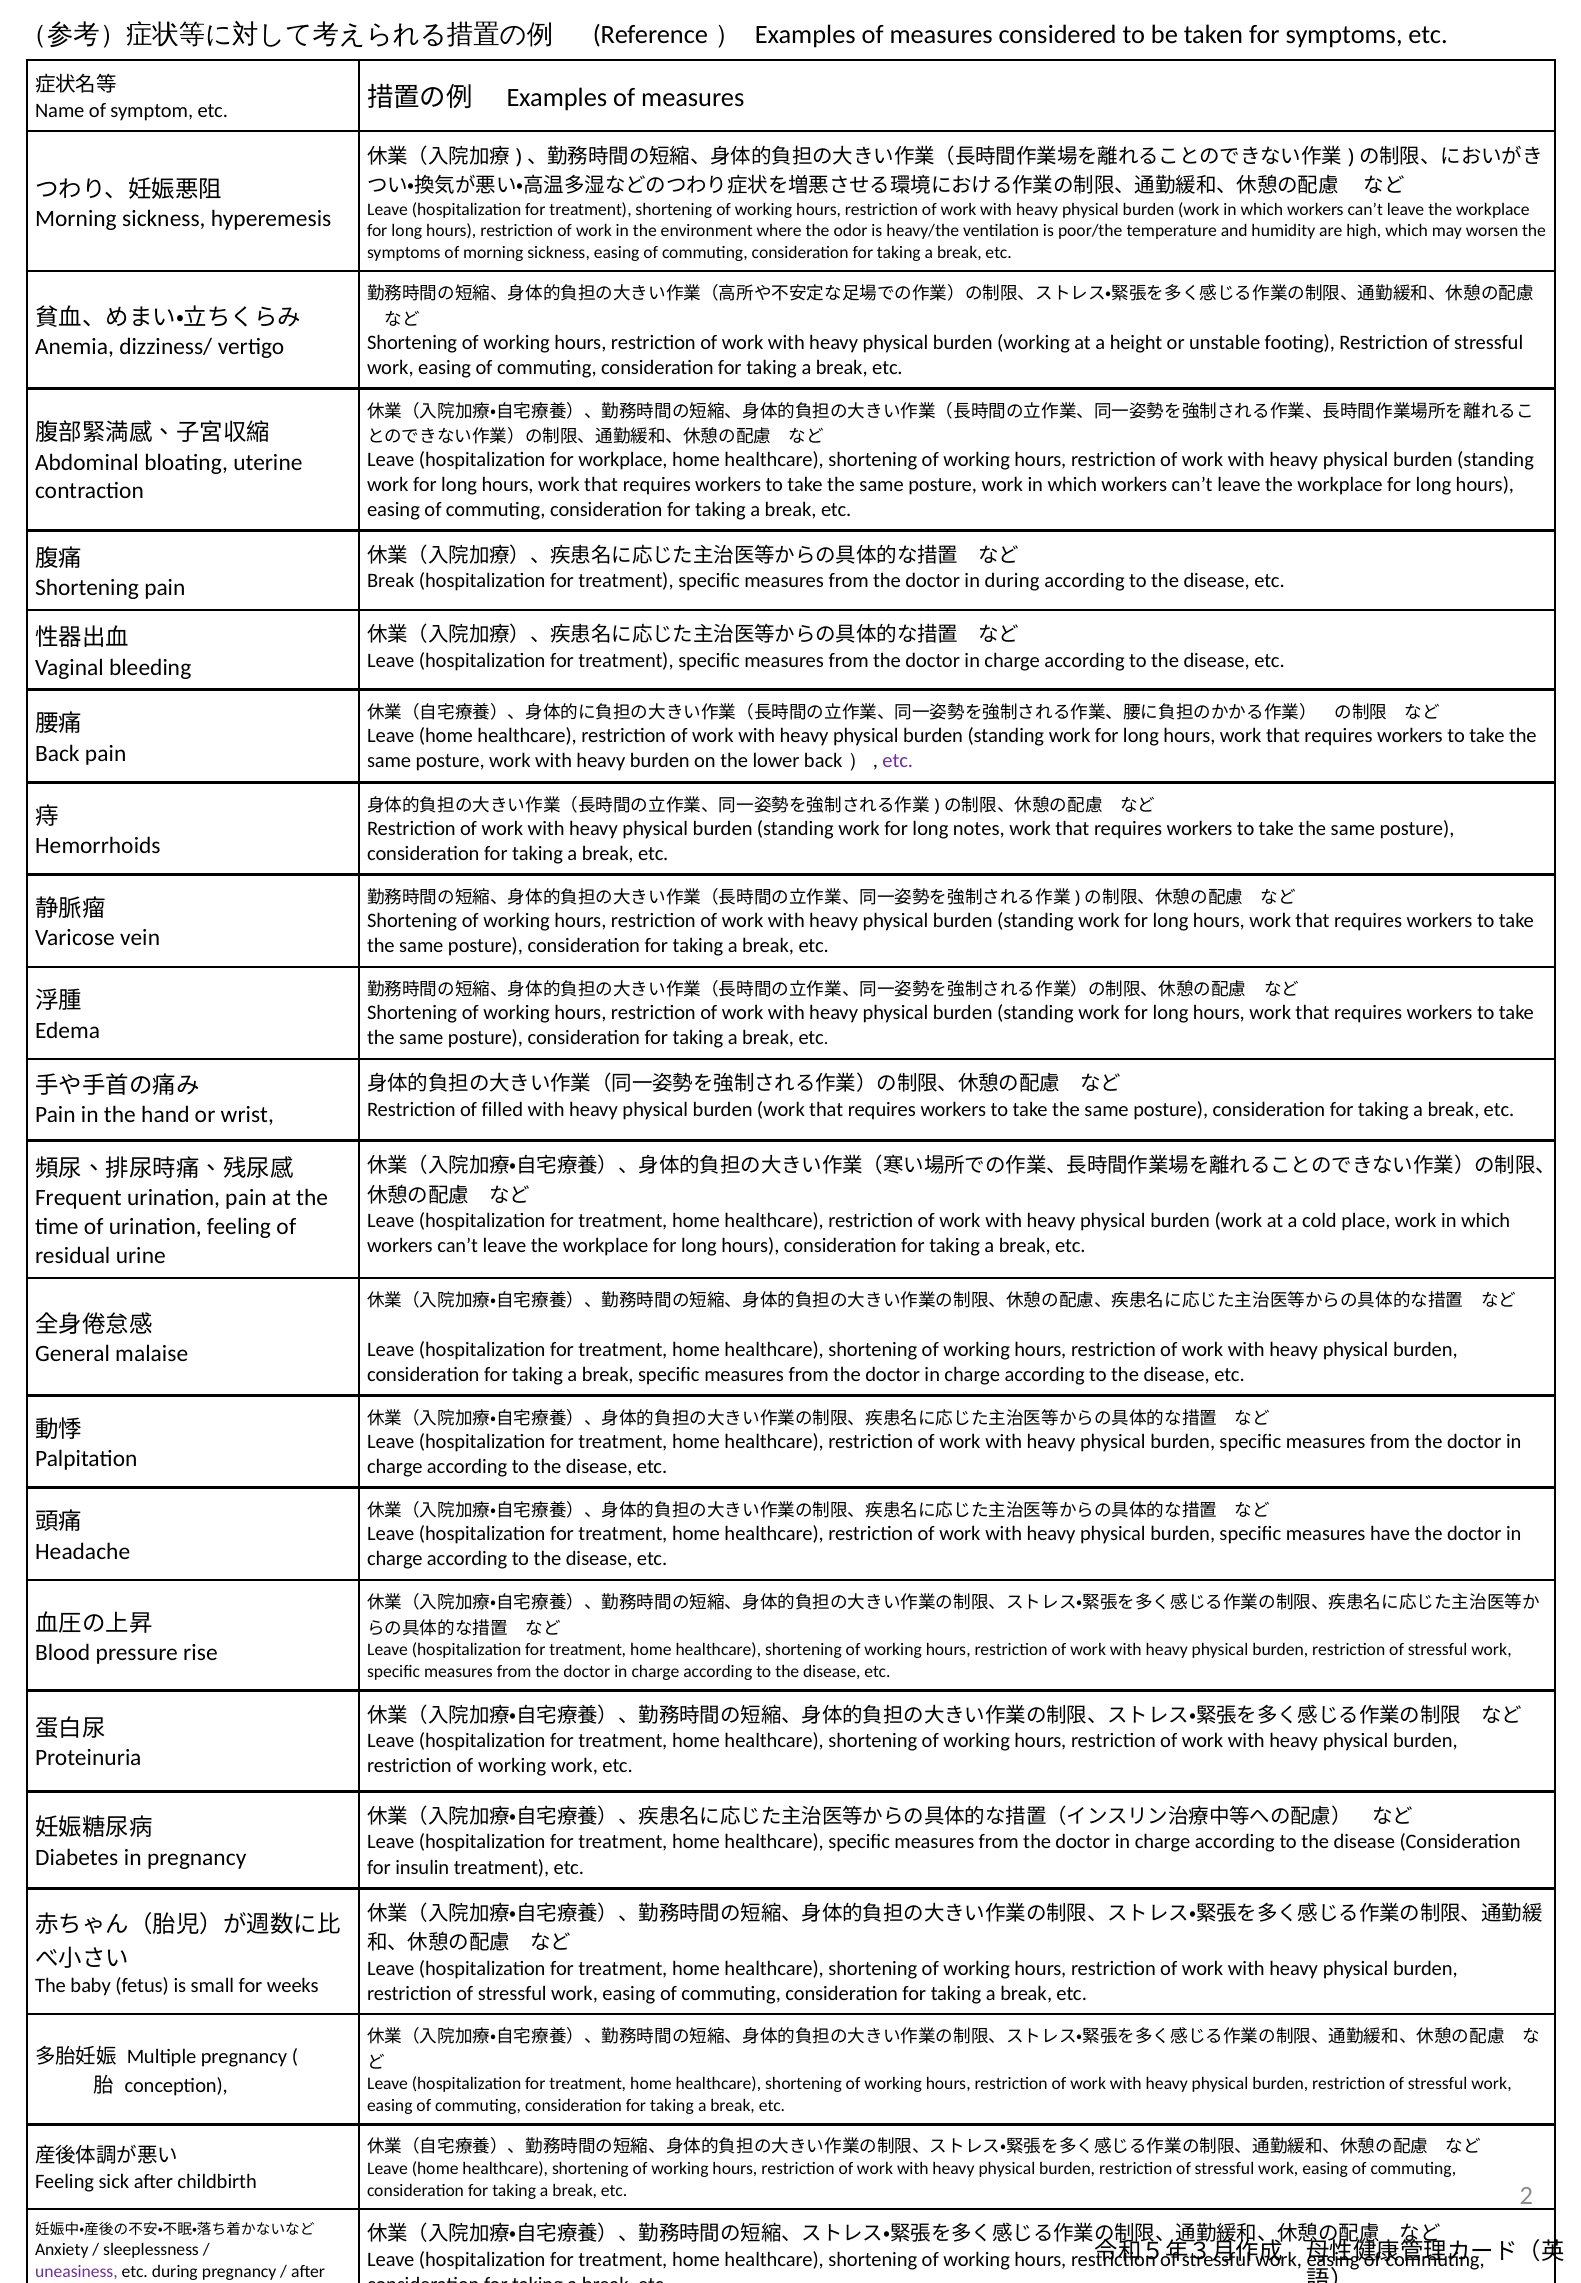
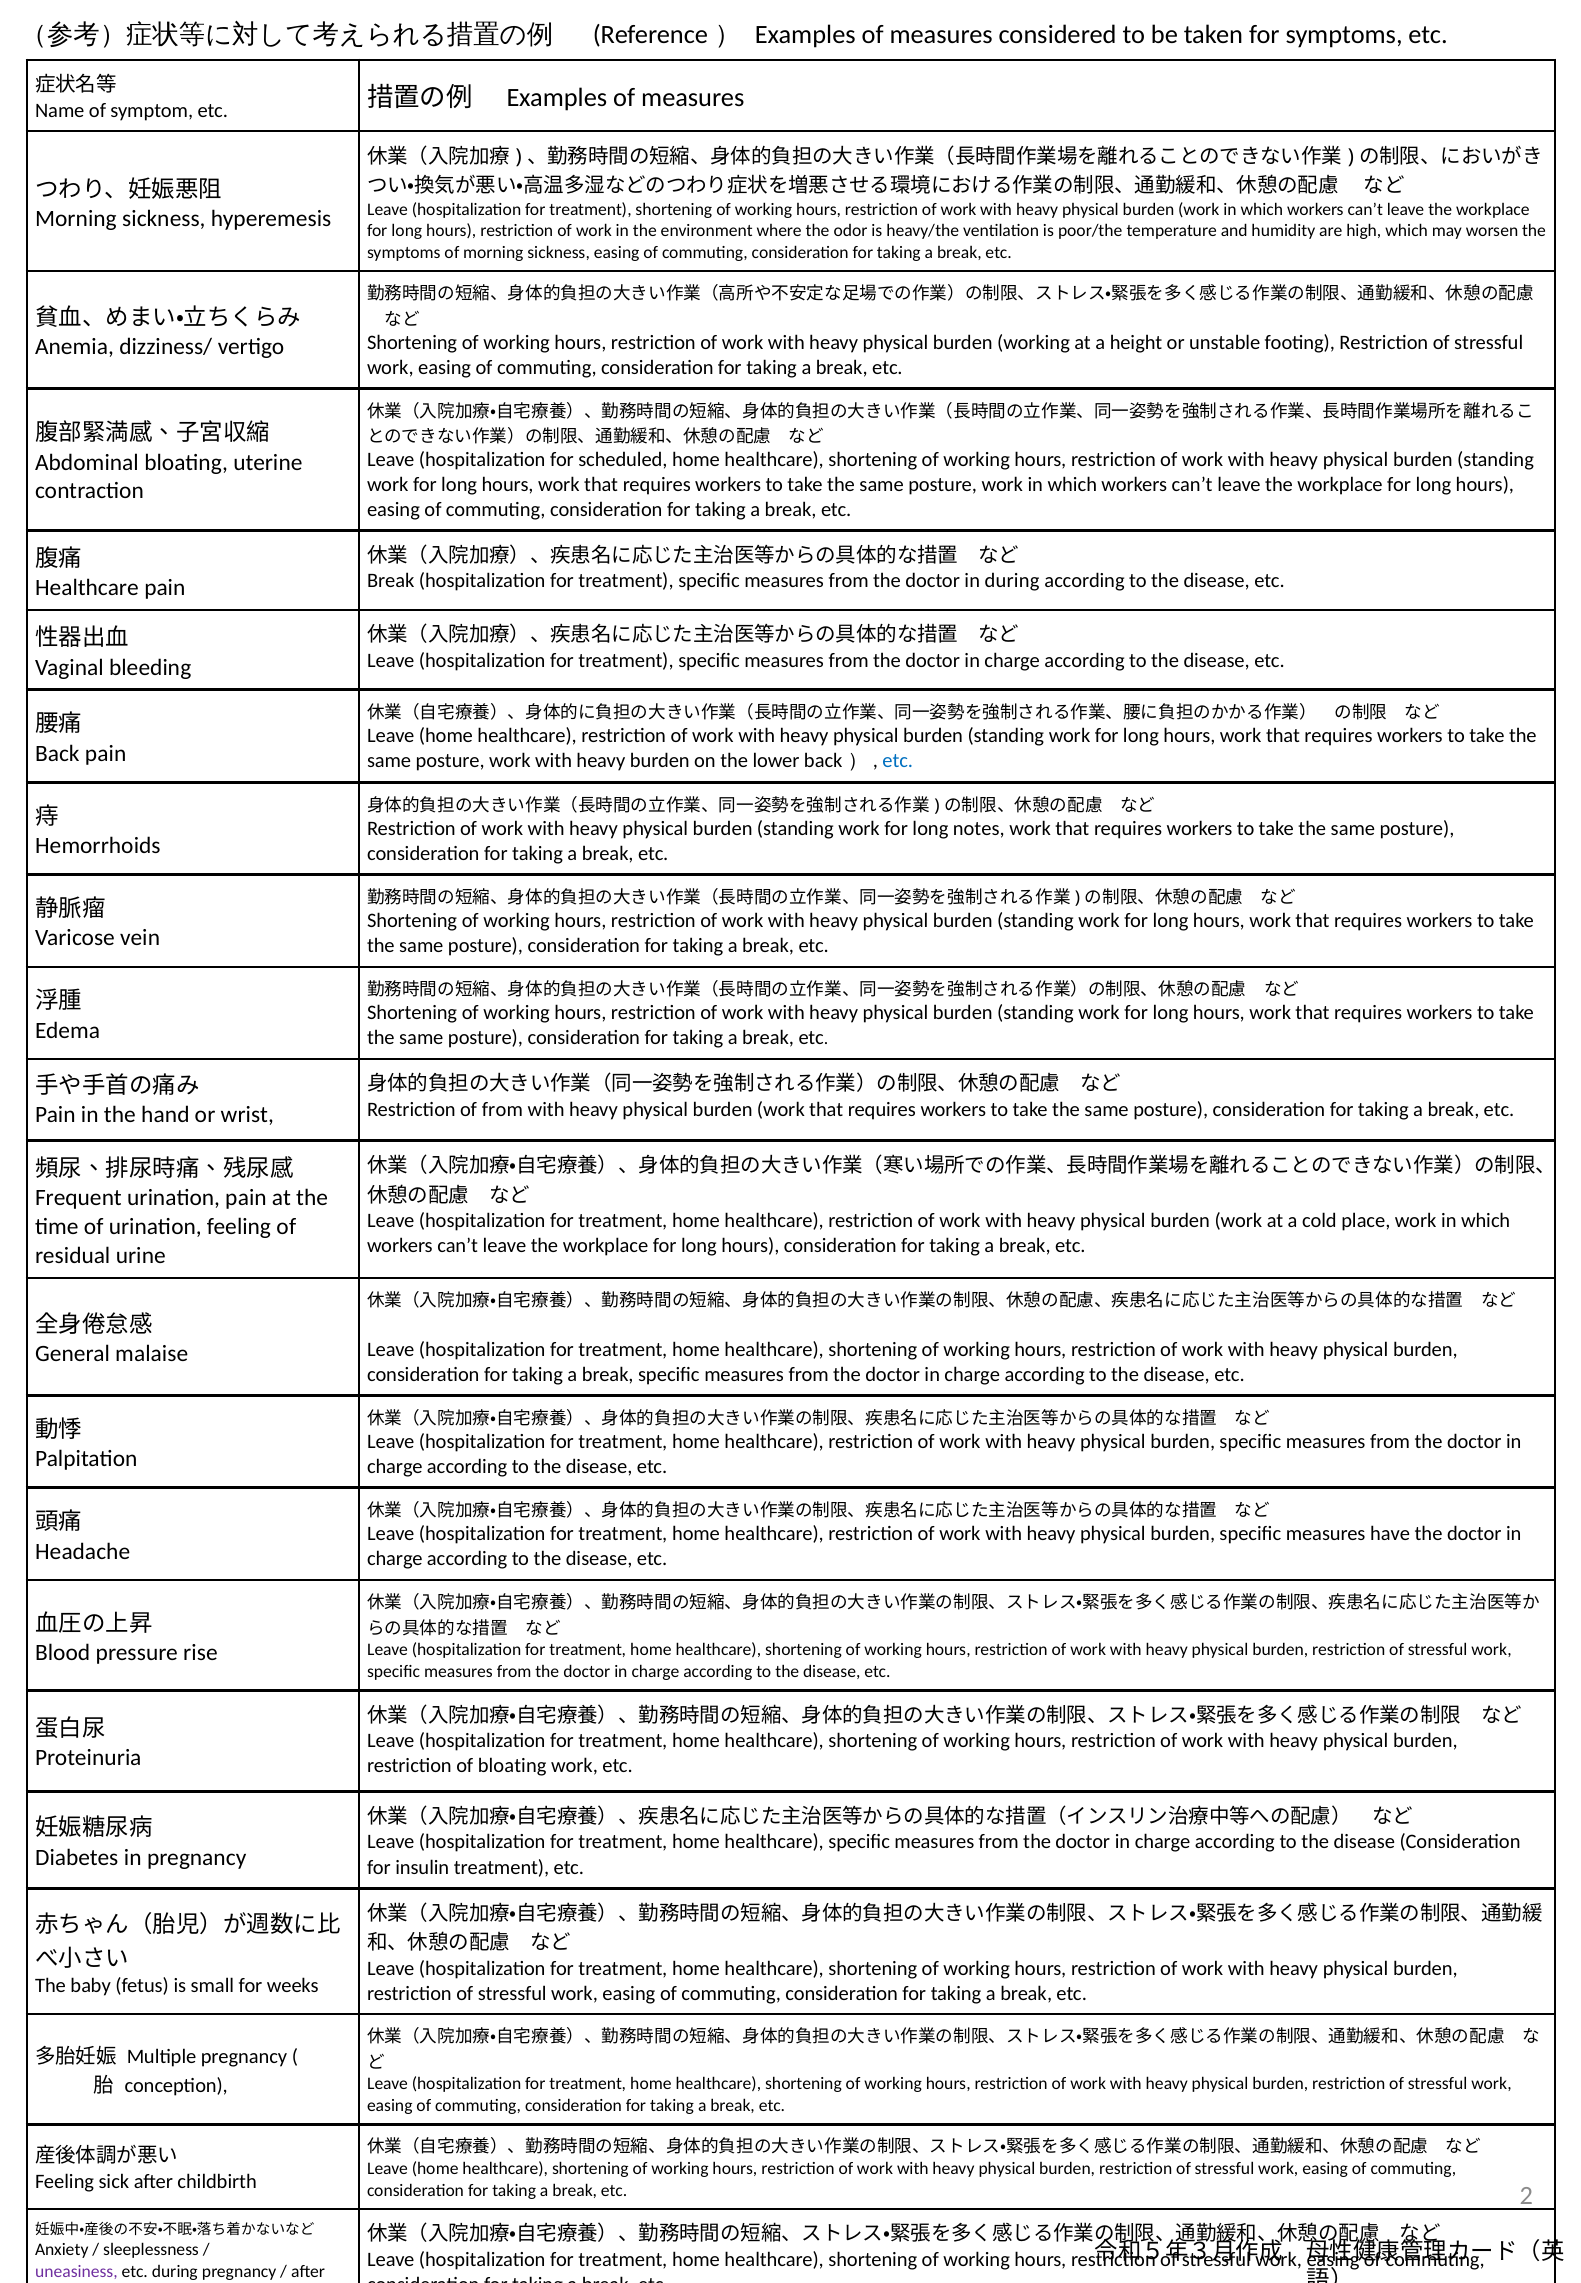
for workplace: workplace -> scheduled
Shortening at (87, 588): Shortening -> Healthcare
etc at (898, 761) colour: purple -> blue
of filled: filled -> from
restriction of working: working -> bloating
